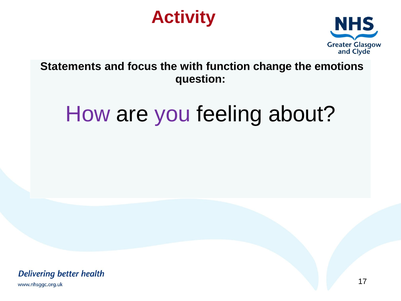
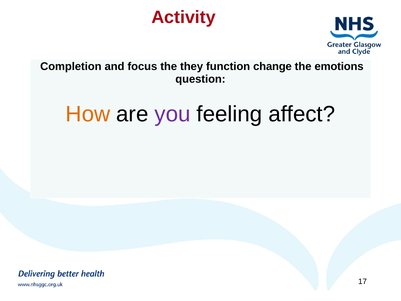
Statements: Statements -> Completion
with: with -> they
How colour: purple -> orange
about: about -> affect
